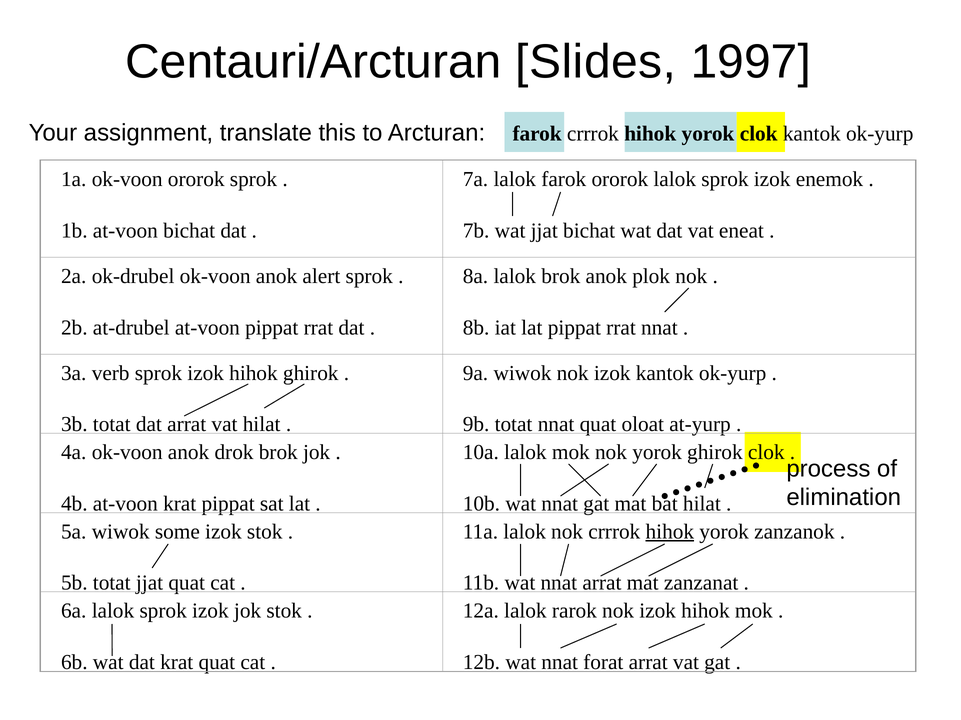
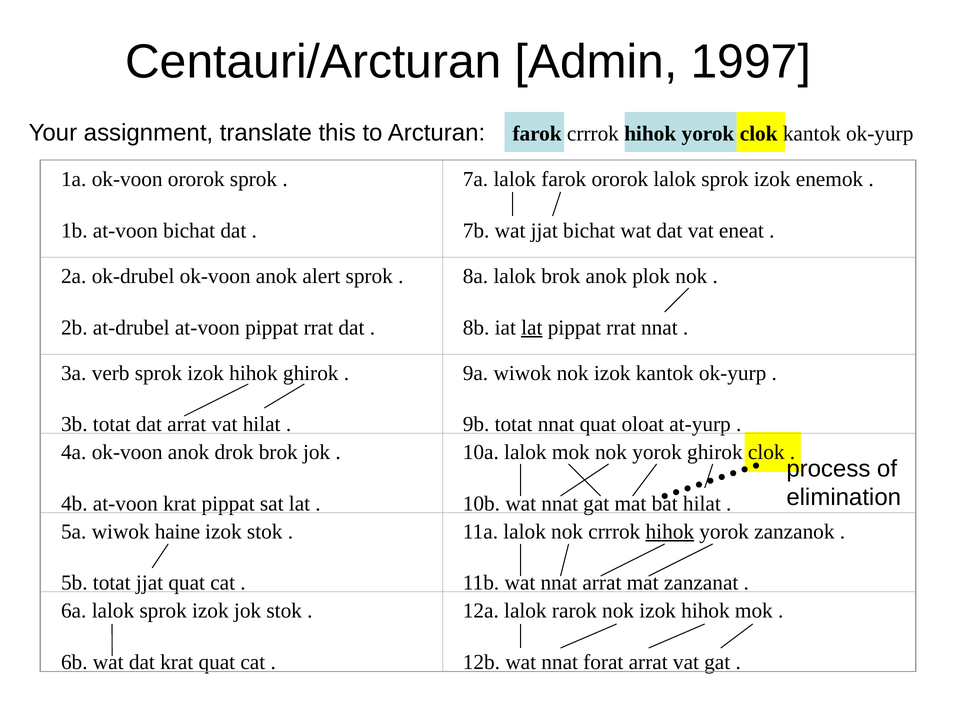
Slides: Slides -> Admin
lat at (532, 328) underline: none -> present
some: some -> haine
